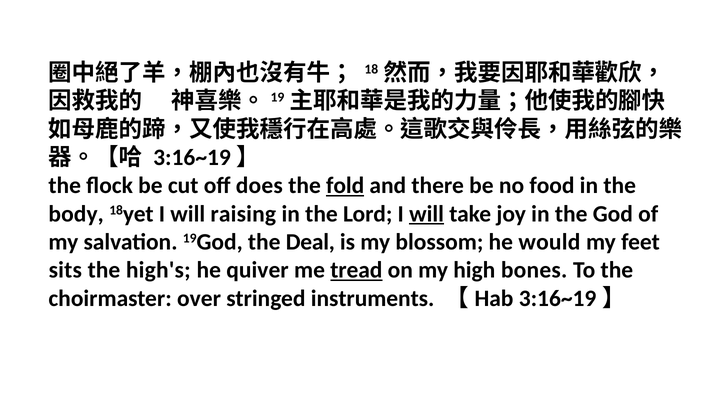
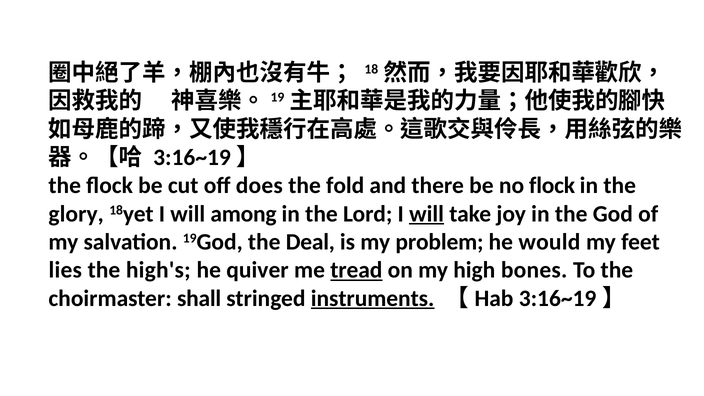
fold underline: present -> none
no food: food -> flock
body: body -> glory
raising: raising -> among
blossom: blossom -> problem
sits: sits -> lies
over: over -> shall
instruments underline: none -> present
